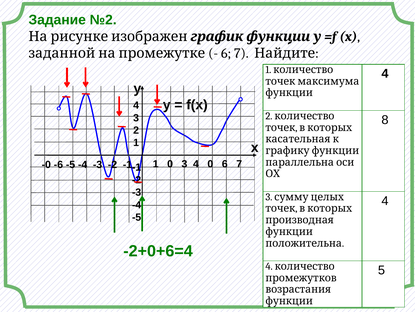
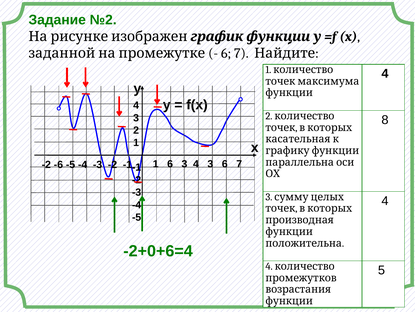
1 0: 0 -> 6
3 4 0: 0 -> 3
-0 at (46, 164): -0 -> -2
